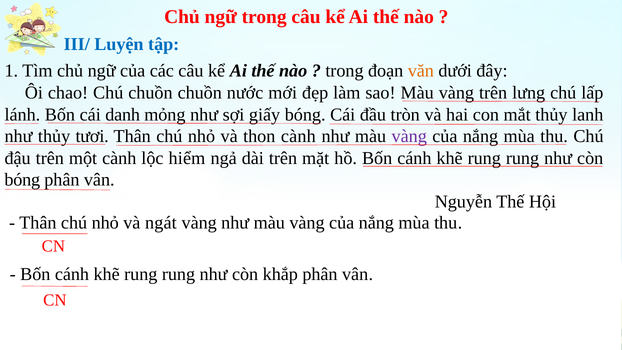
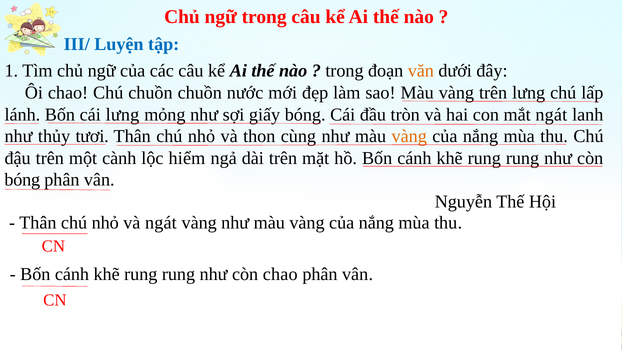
cái danh: danh -> lưng
mắt thủy: thủy -> ngát
thon cành: cành -> cùng
vàng at (409, 136) colour: purple -> orange
còn khắp: khắp -> chao
